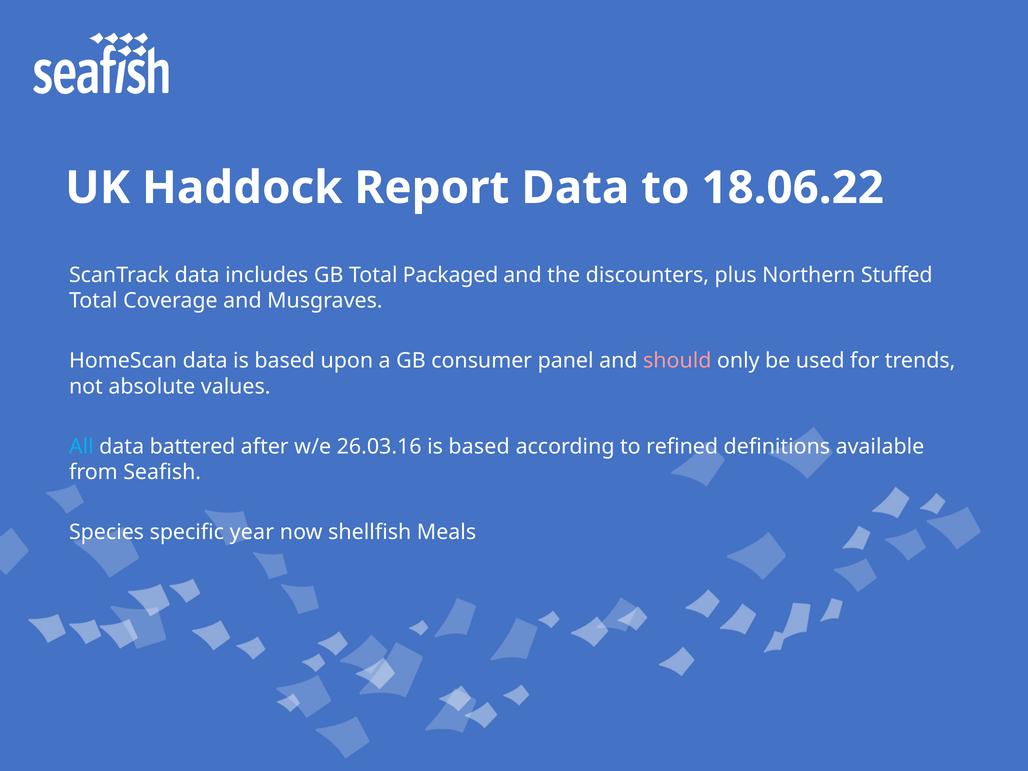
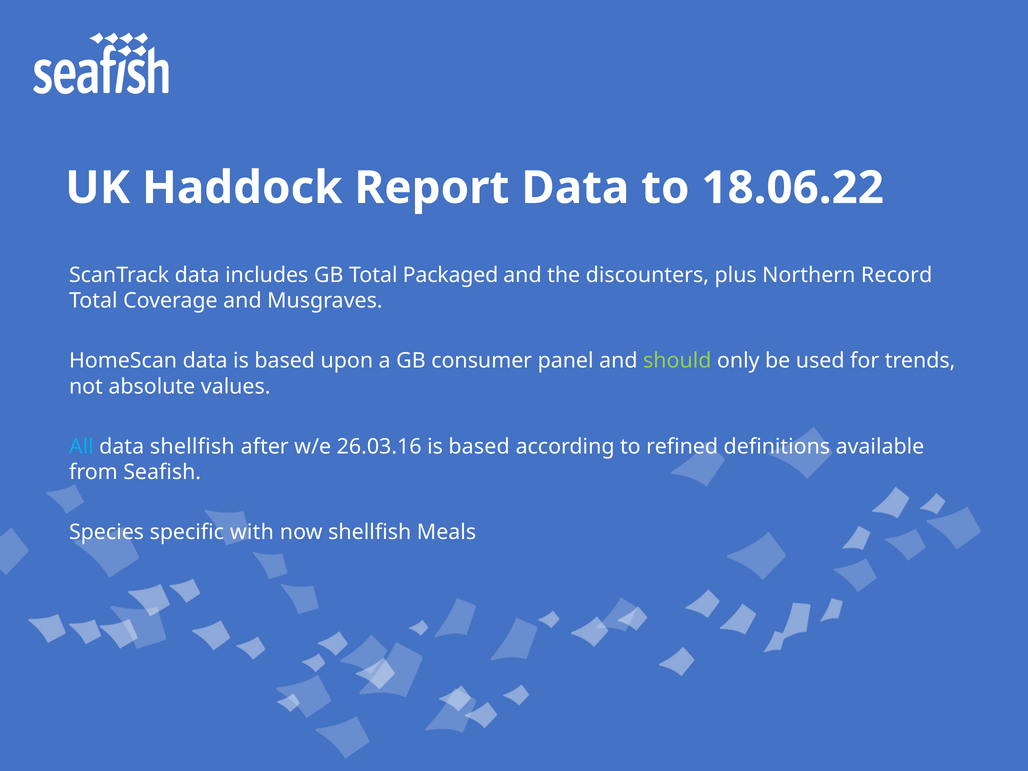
Stuffed: Stuffed -> Record
should colour: pink -> light green
data battered: battered -> shellfish
year: year -> with
